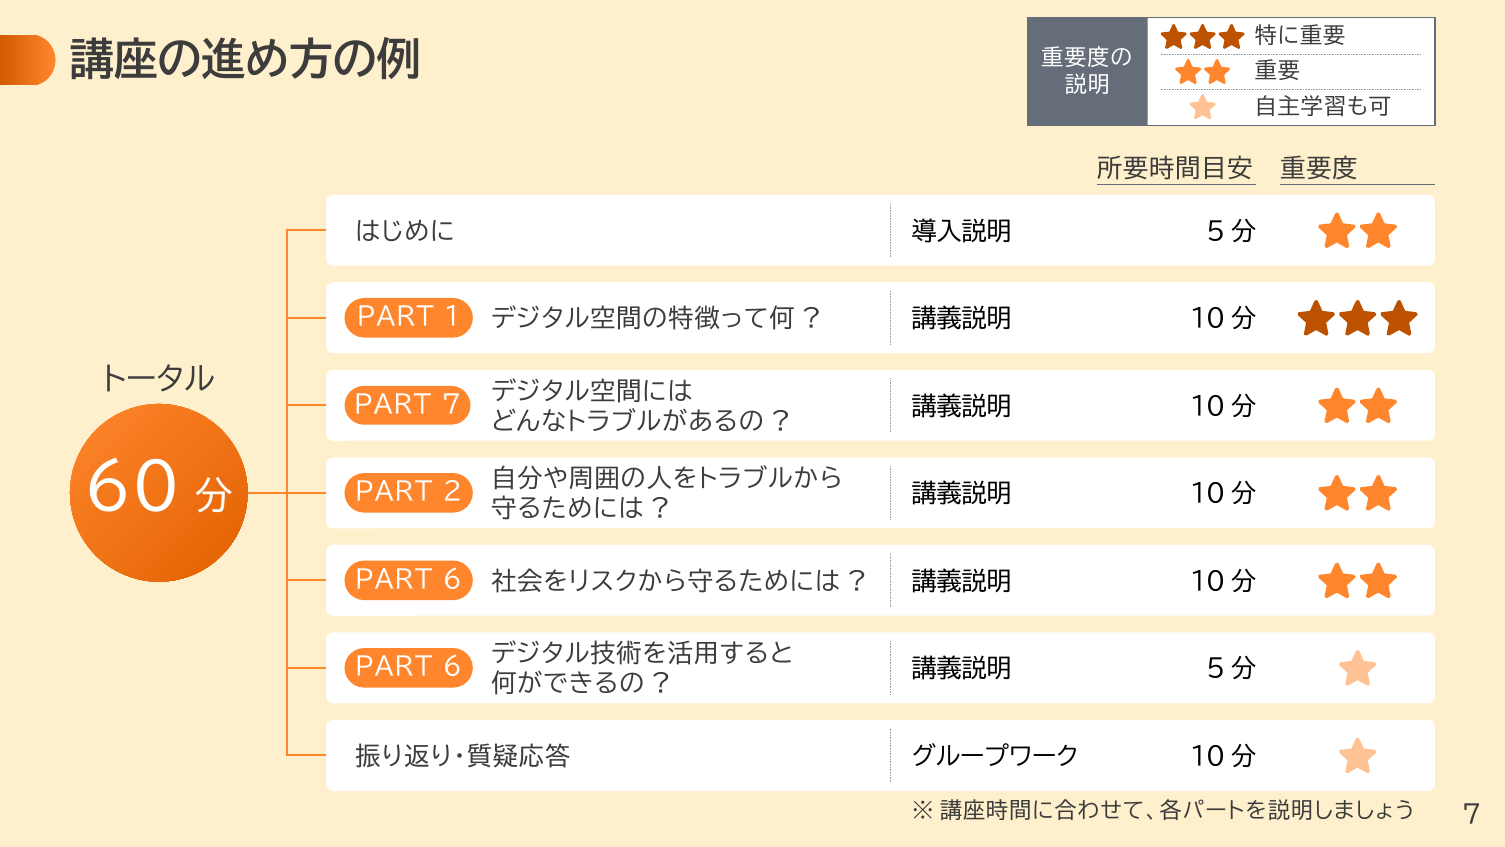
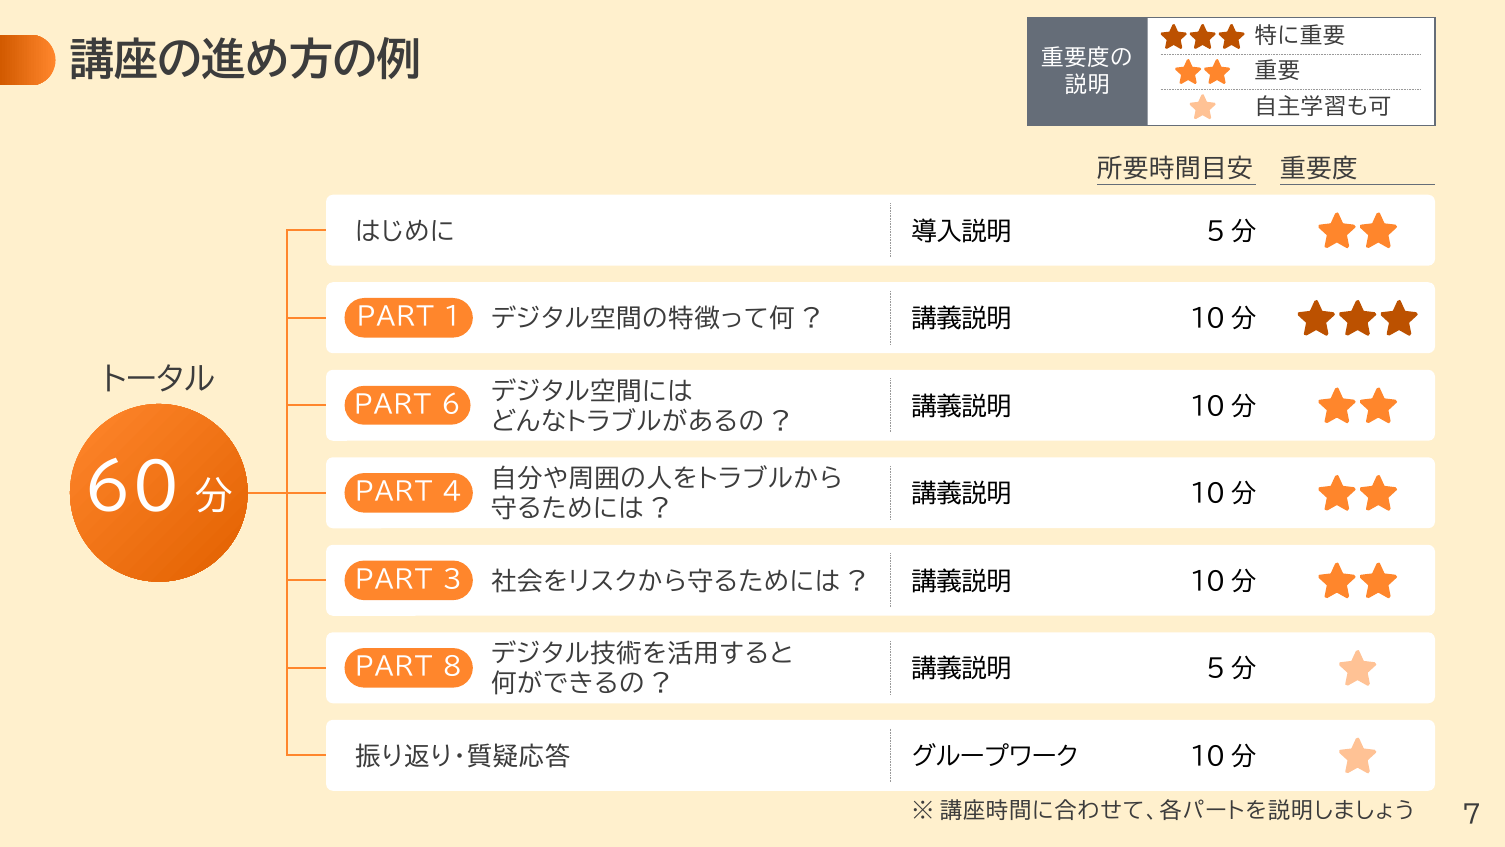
PART 7: 7 -> 6
2: 2 -> 4
6 at (452, 580): 6 -> 3
6 at (452, 667): 6 -> 8
